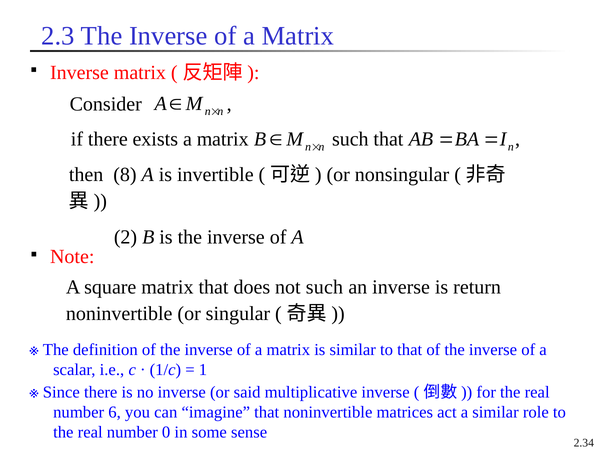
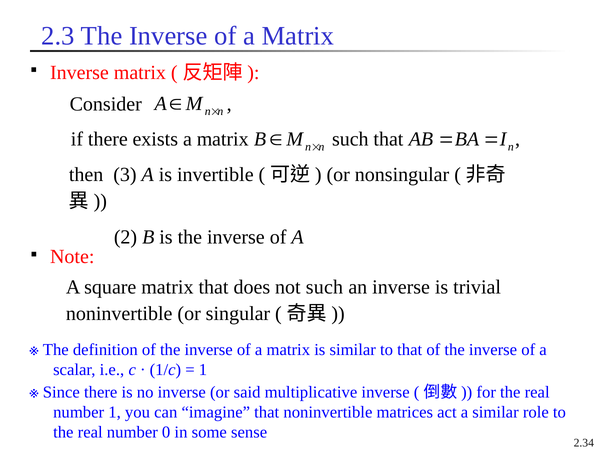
8: 8 -> 3
return: return -> trivial
number 6: 6 -> 1
